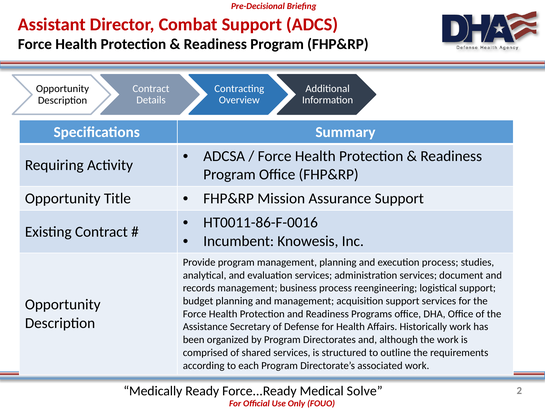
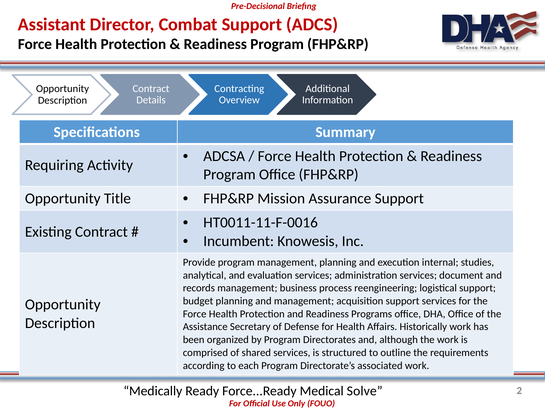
HT0011-86-F-0016: HT0011-86-F-0016 -> HT0011-11-F-0016
execution process: process -> internal
